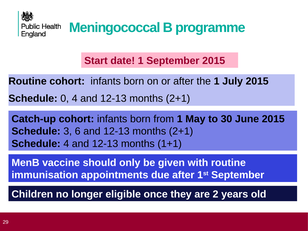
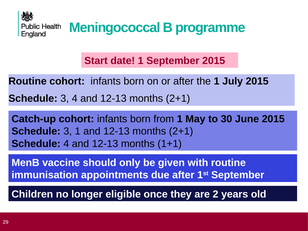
0 at (65, 99): 0 -> 3
3 6: 6 -> 1
